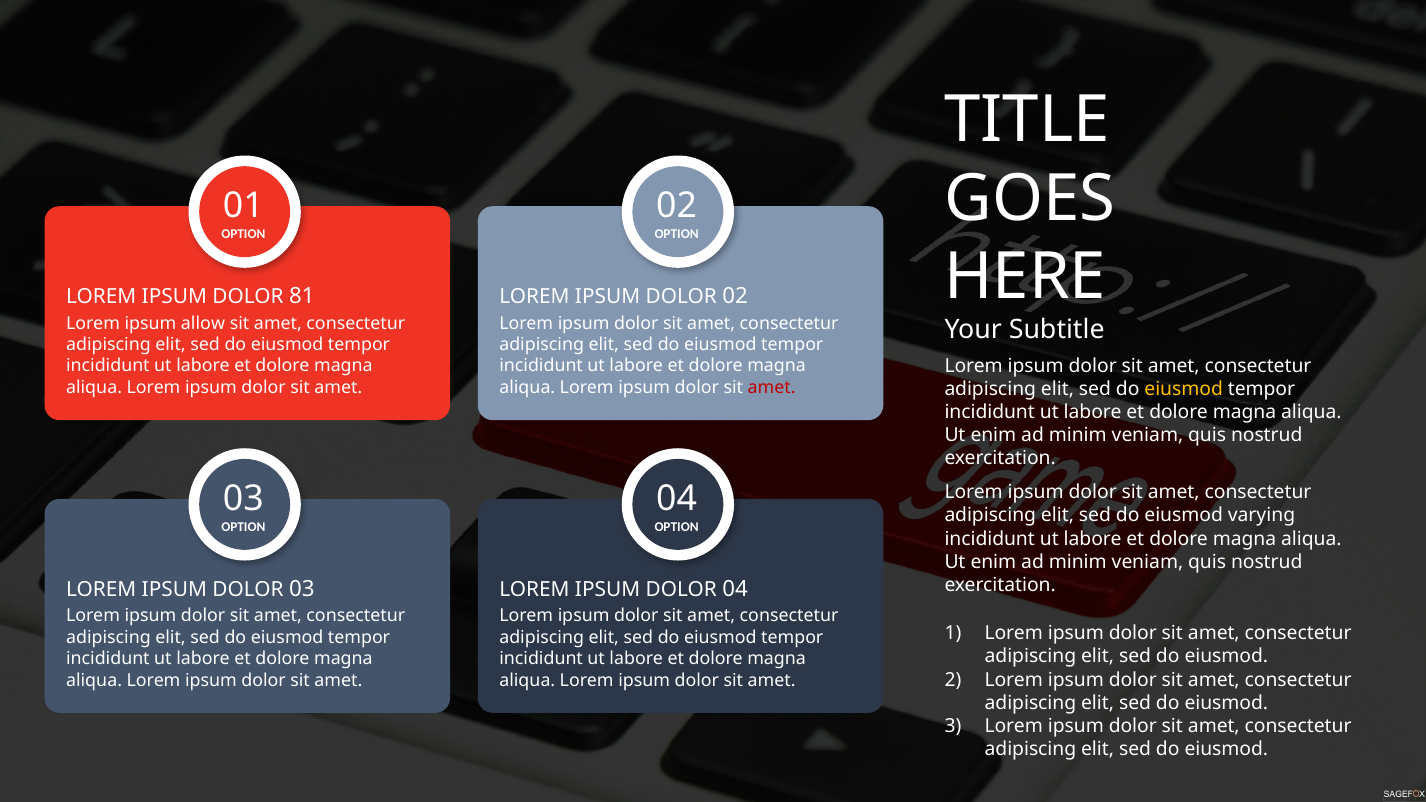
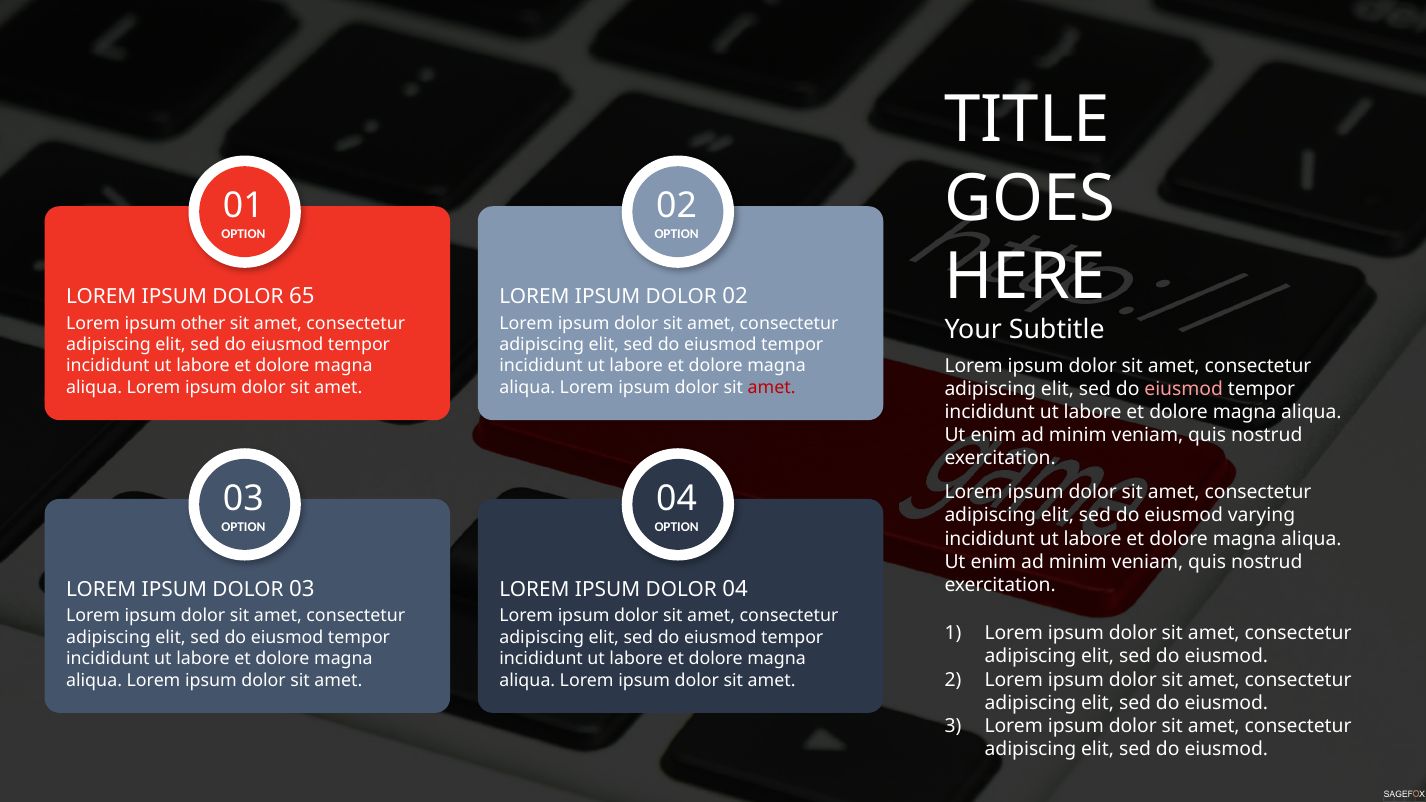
81: 81 -> 65
allow: allow -> other
eiusmod at (1184, 389) colour: yellow -> pink
